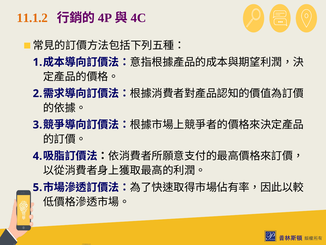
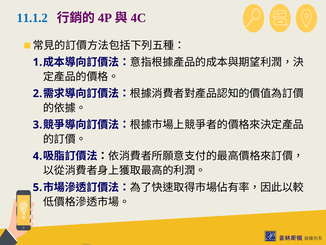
11.1.2 colour: orange -> blue
